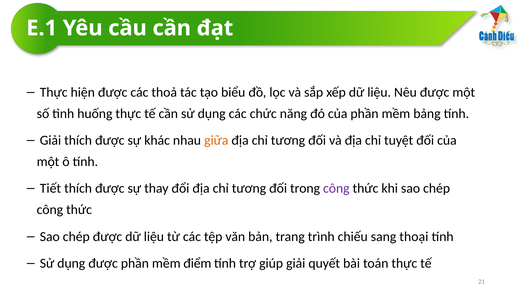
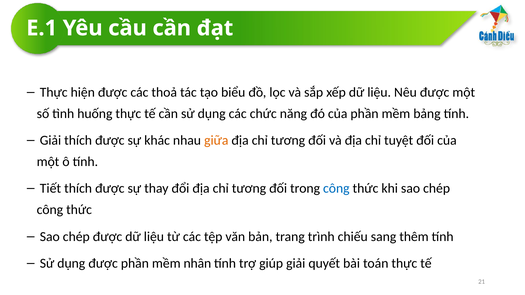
công at (336, 189) colour: purple -> blue
thoại: thoại -> thêm
điểm: điểm -> nhân
